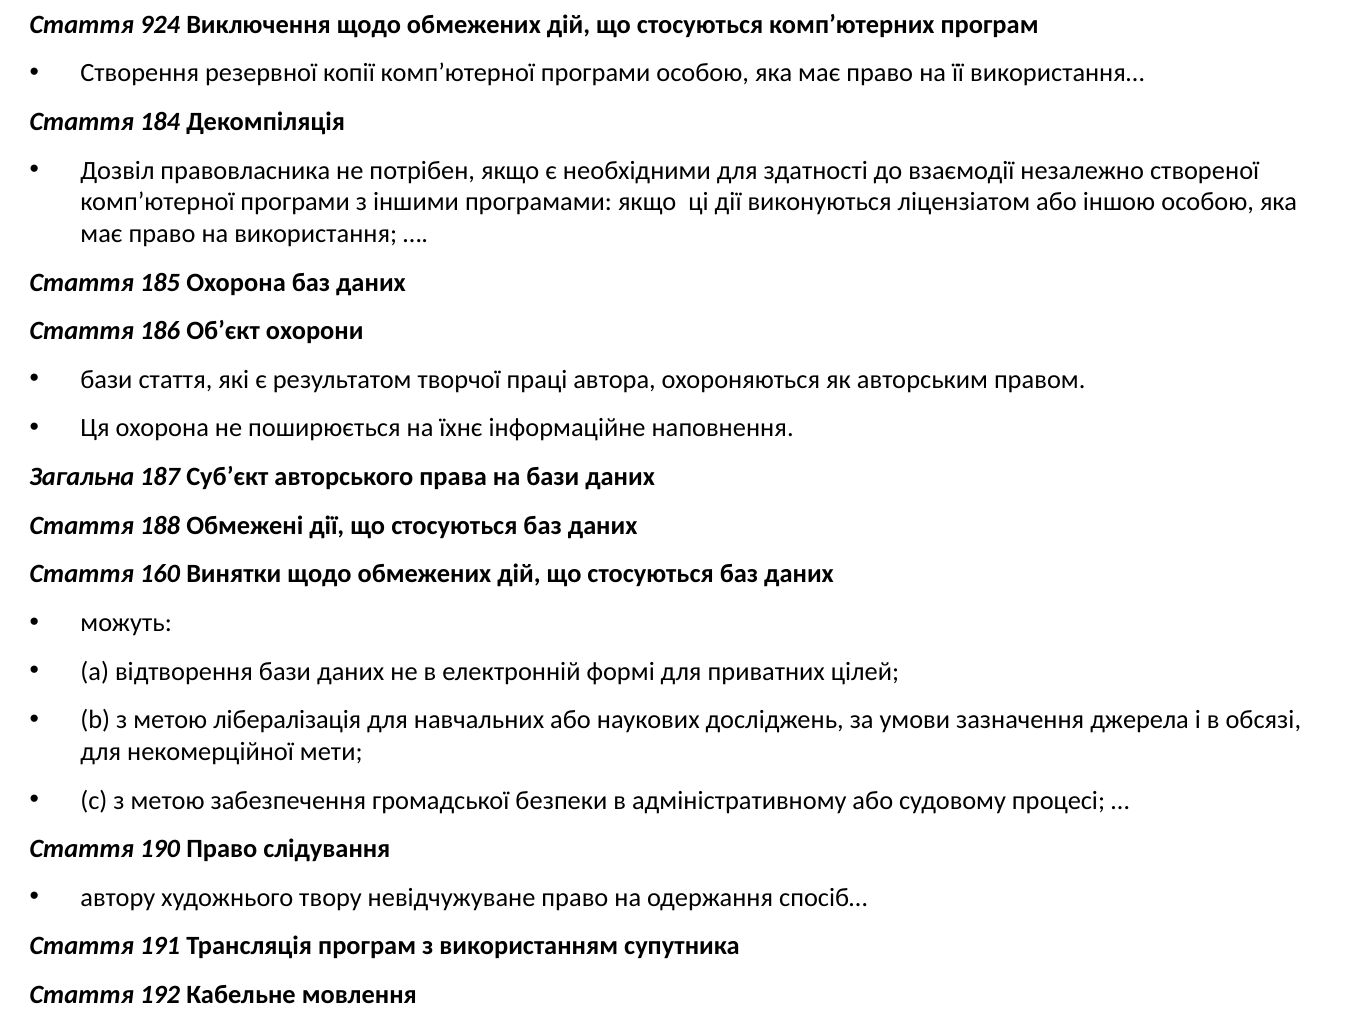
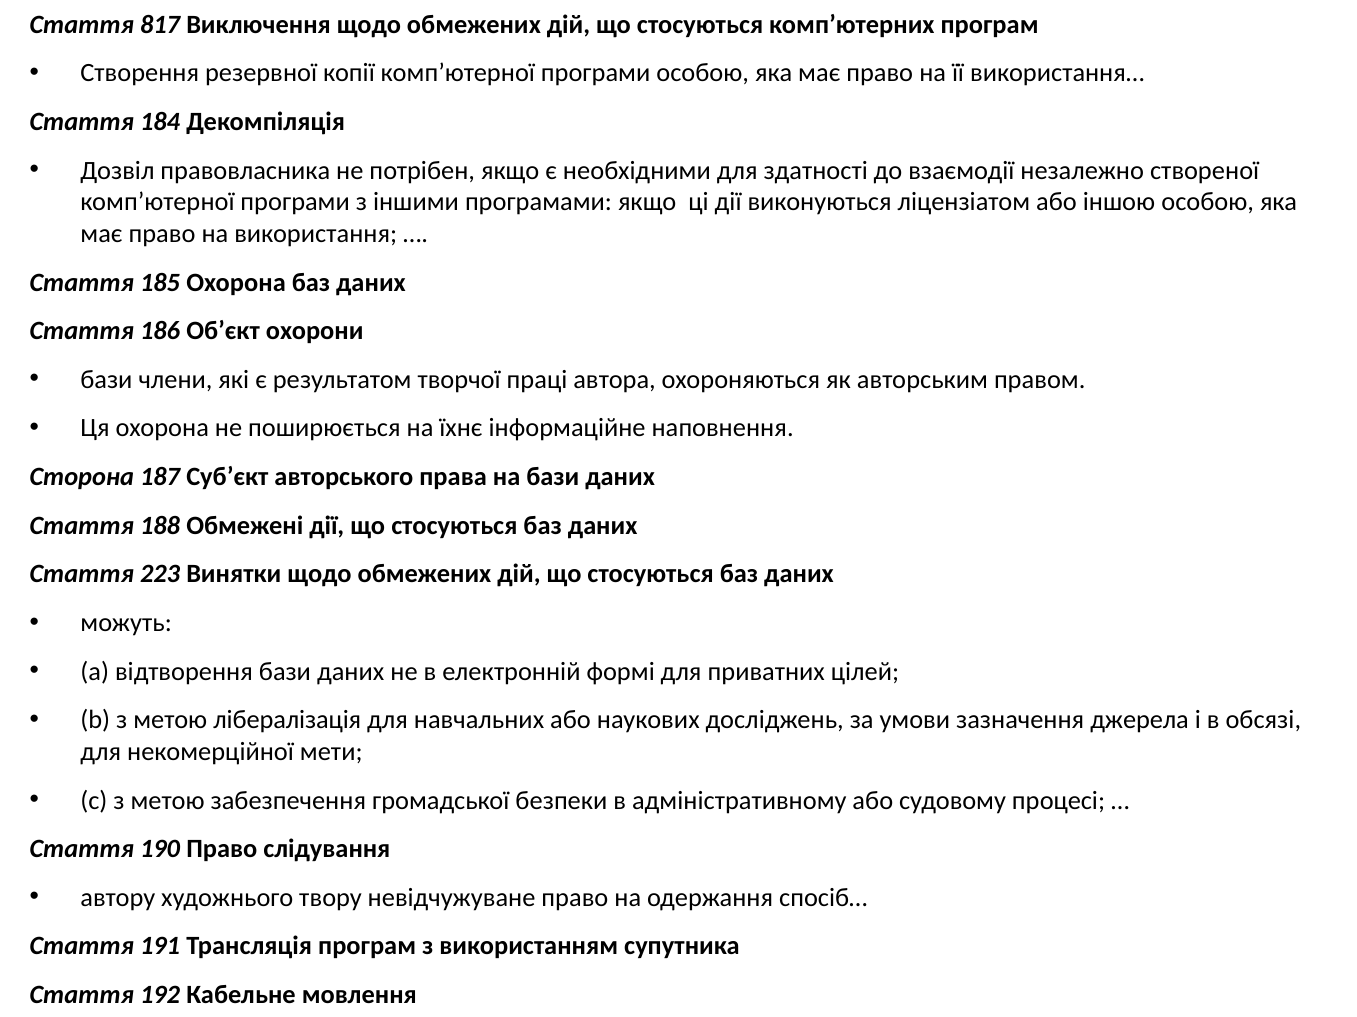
924: 924 -> 817
бази стаття: стаття -> члени
Загальна: Загальна -> Сторона
160: 160 -> 223
